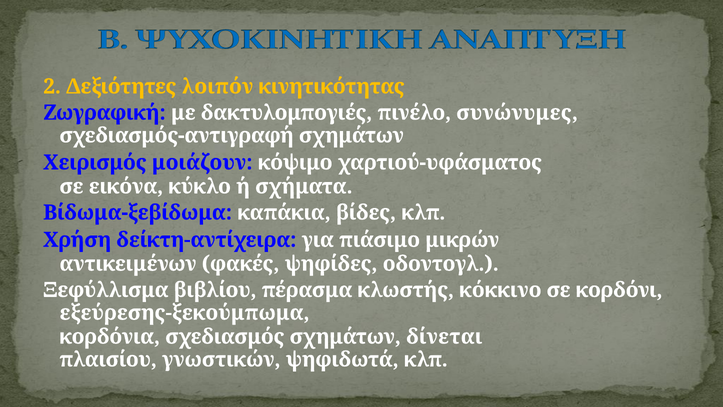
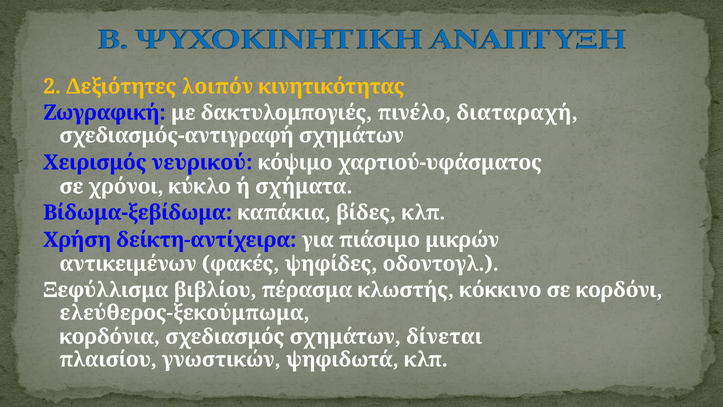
συνώνυμες: συνώνυμες -> διαταραχή
μοιάζουν: μοιάζουν -> νευρικού
εικόνα: εικόνα -> χρόνοι
εξεύρεσης-ξεκούμπωμα: εξεύρεσης-ξεκούμπωμα -> ελεύθερος-ξεκούμπωμα
